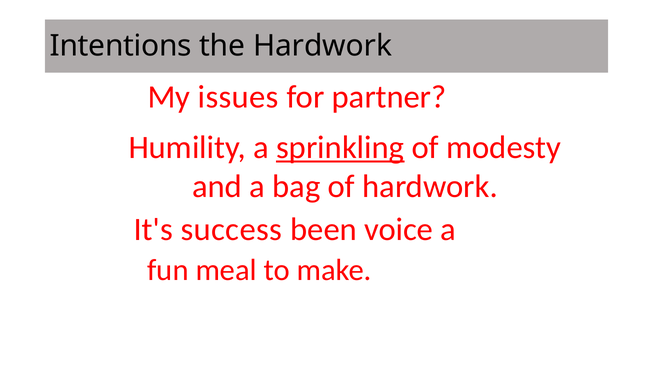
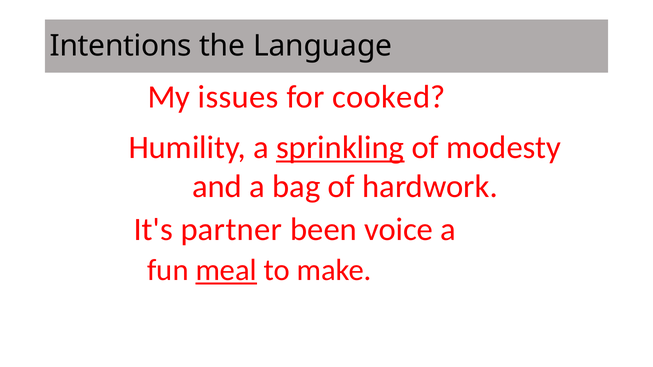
the Hardwork: Hardwork -> Language
partner: partner -> cooked
success: success -> partner
meal underline: none -> present
